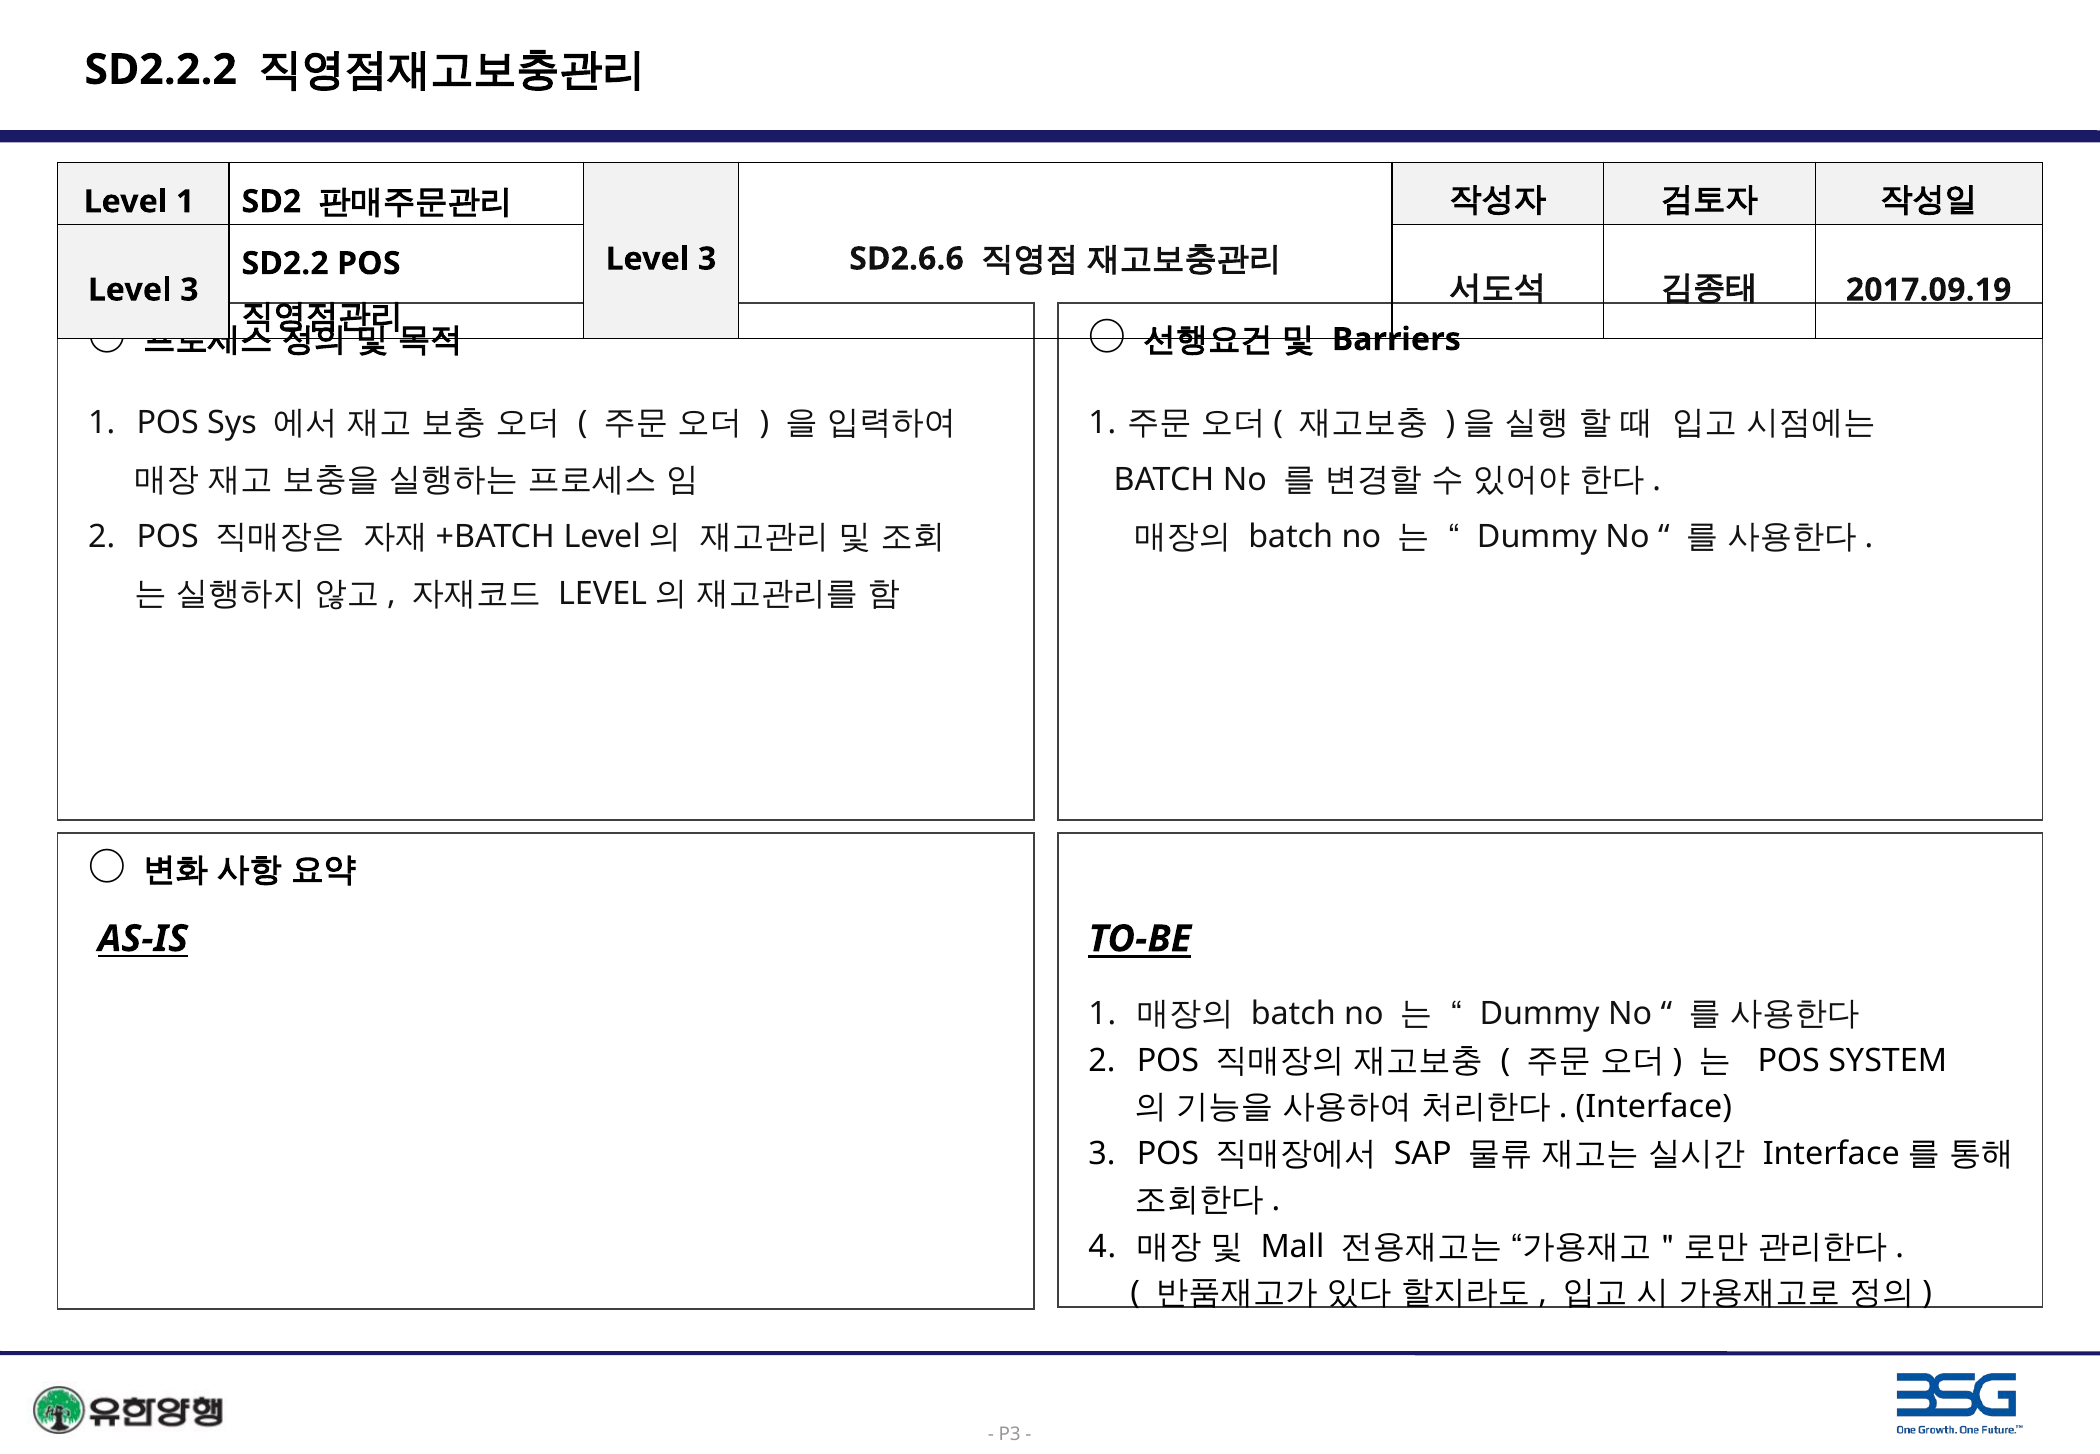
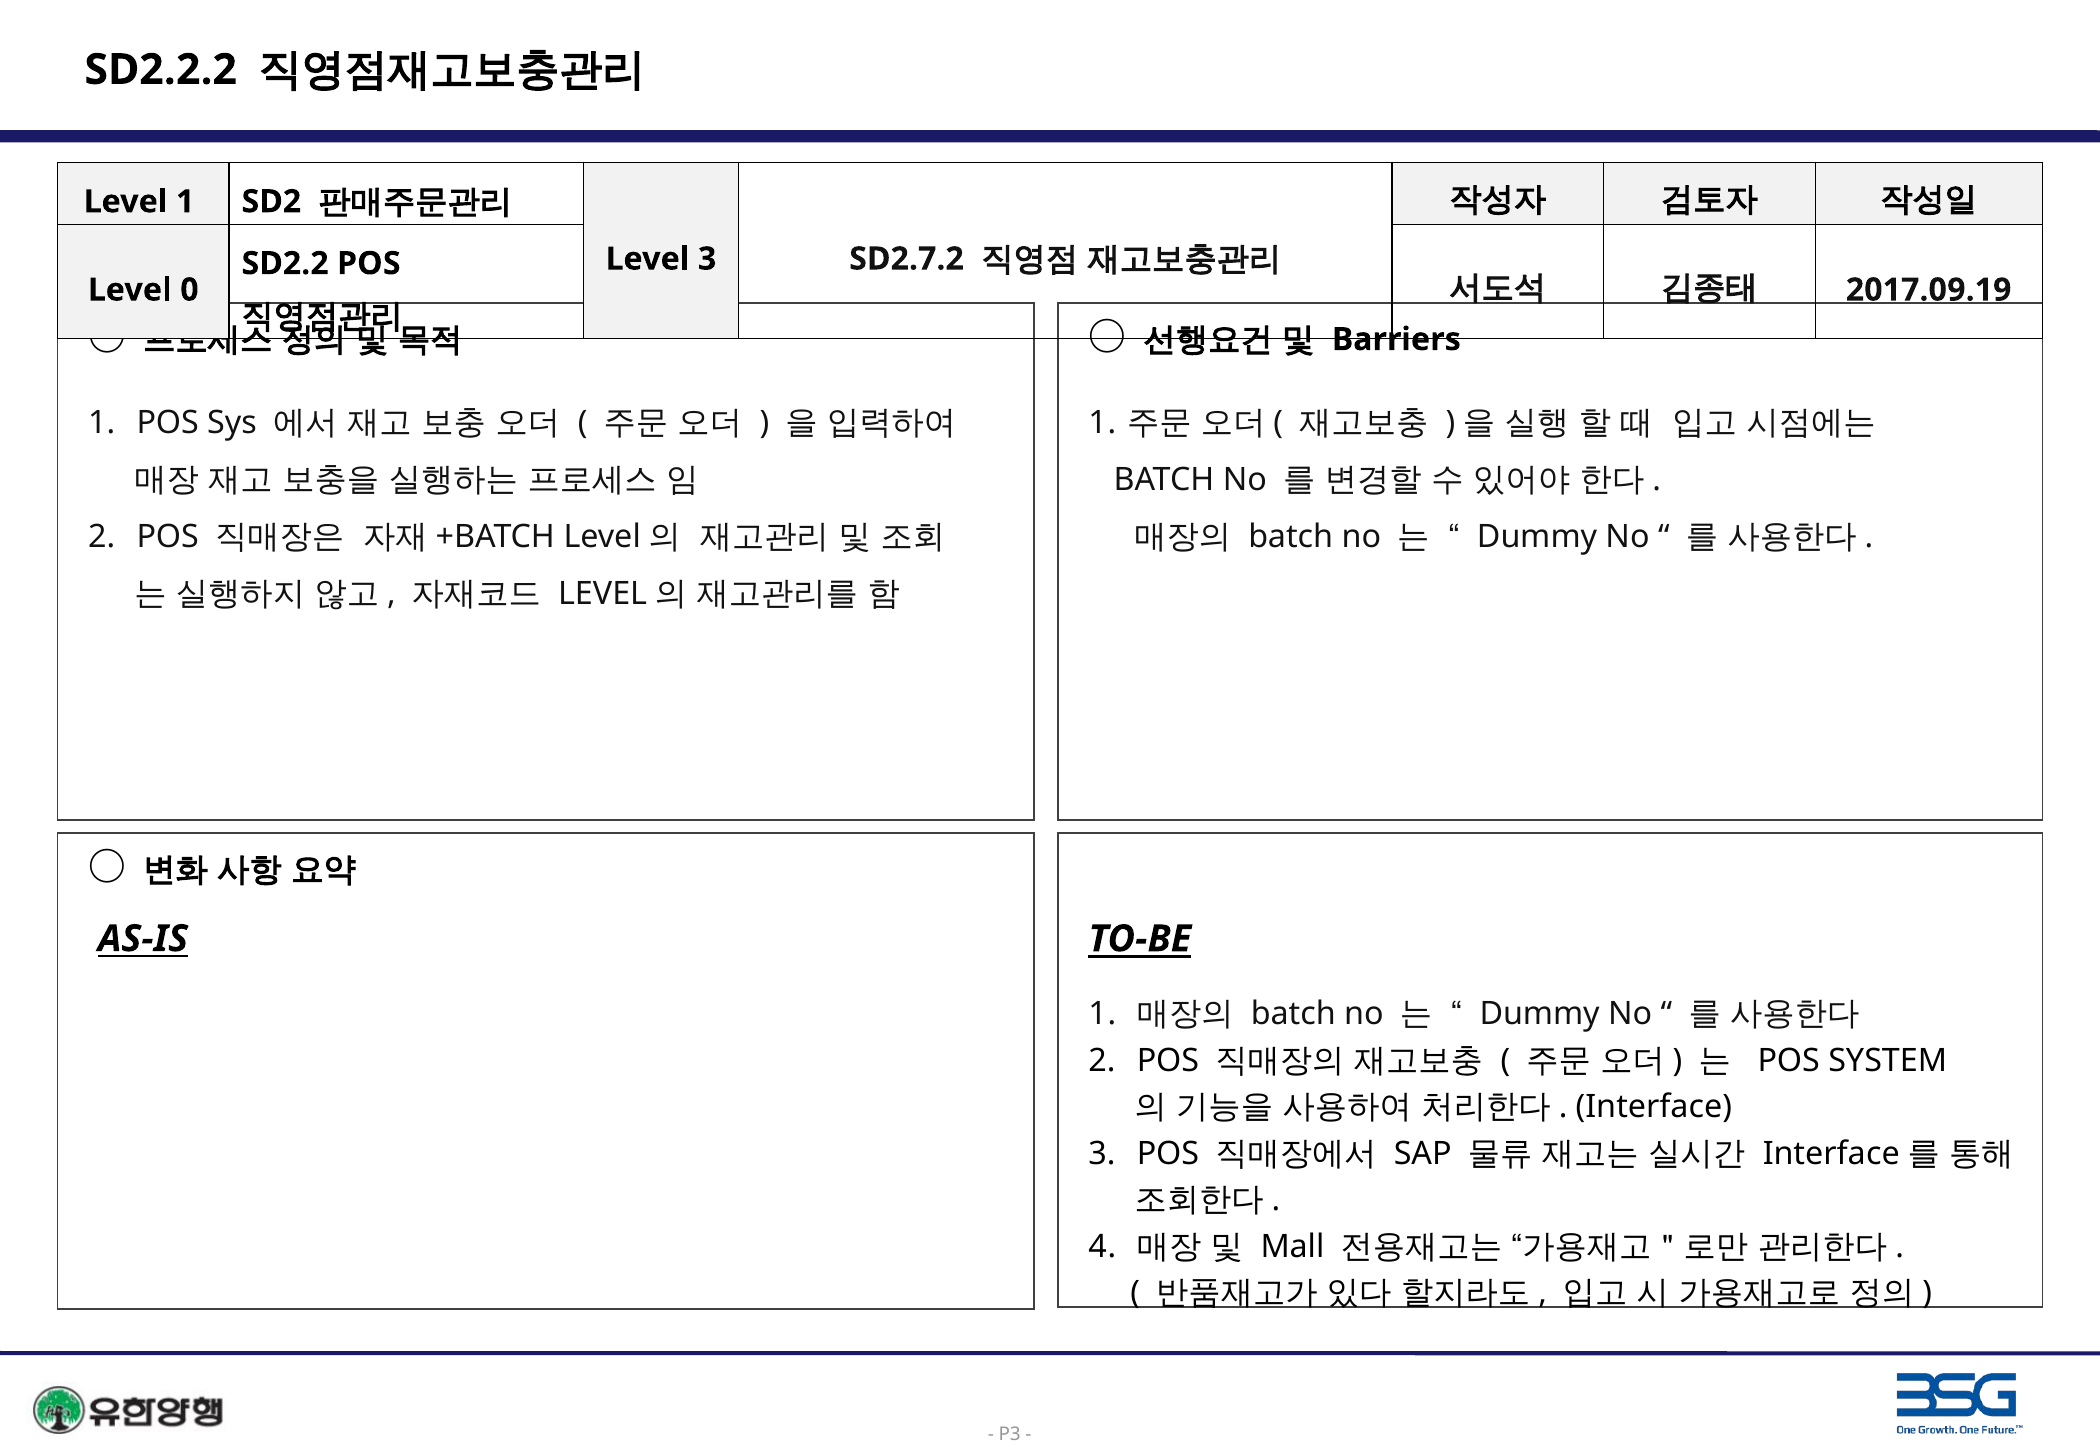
SD2.6.6: SD2.6.6 -> SD2.7.2
3 at (189, 290): 3 -> 0
